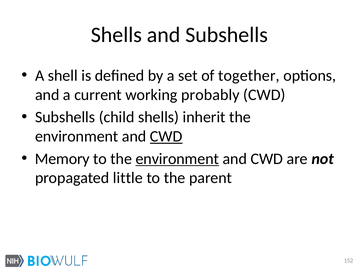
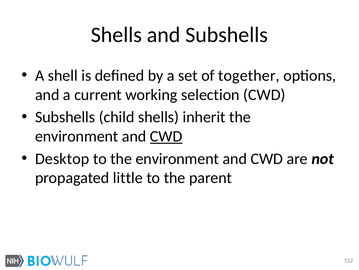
probably: probably -> selection
Memory: Memory -> Desktop
environment at (177, 158) underline: present -> none
